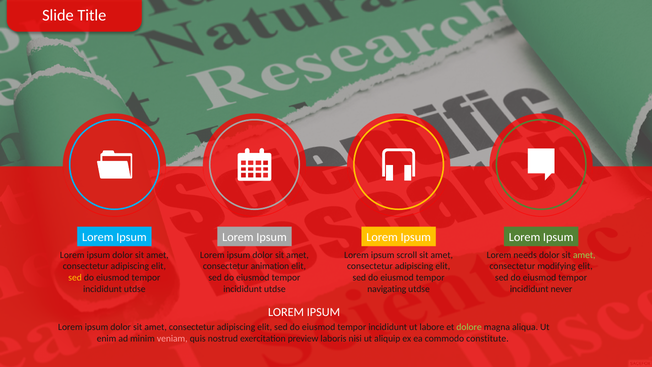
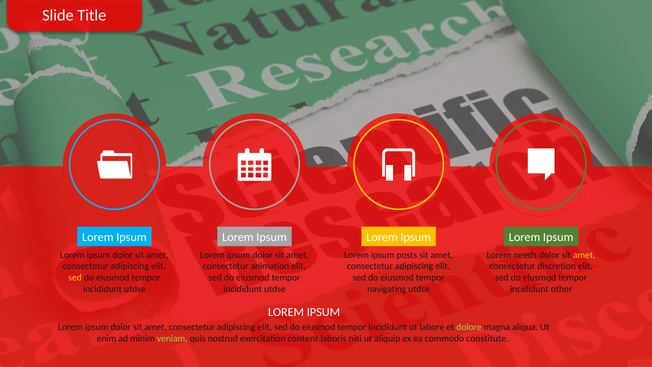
scroll: scroll -> posts
amet at (584, 255) colour: light green -> yellow
modifying: modifying -> discretion
never: never -> other
veniam colour: pink -> light green
preview: preview -> content
